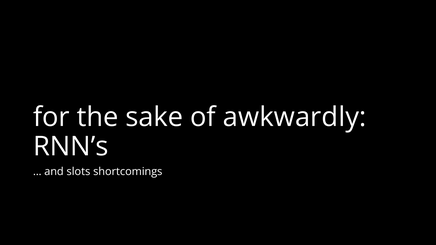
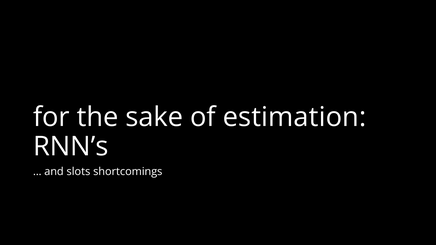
awkwardly: awkwardly -> estimation
